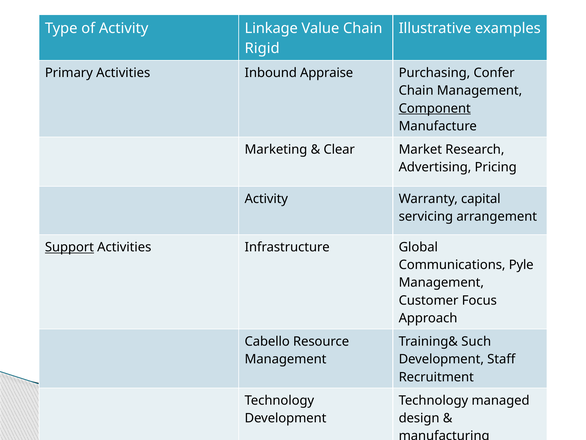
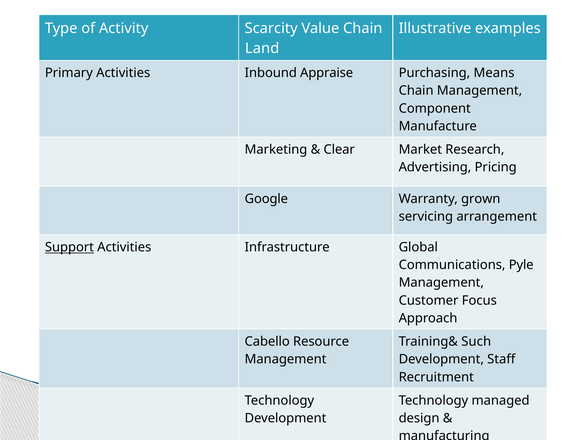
Linkage: Linkage -> Scarcity
Rigid: Rigid -> Land
Confer: Confer -> Means
Component underline: present -> none
Activity at (266, 199): Activity -> Google
capital: capital -> grown
